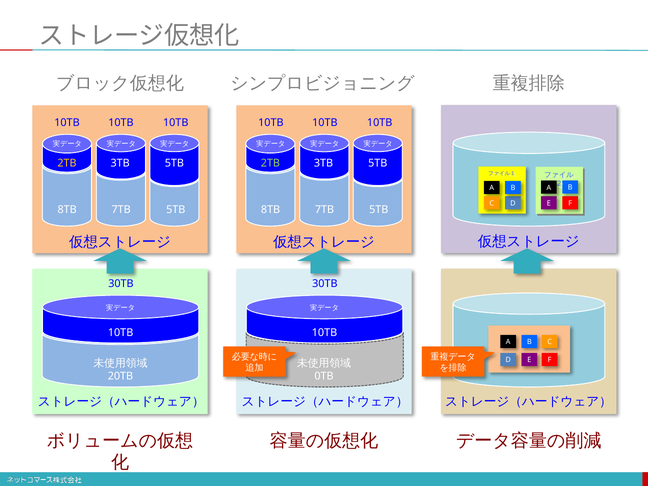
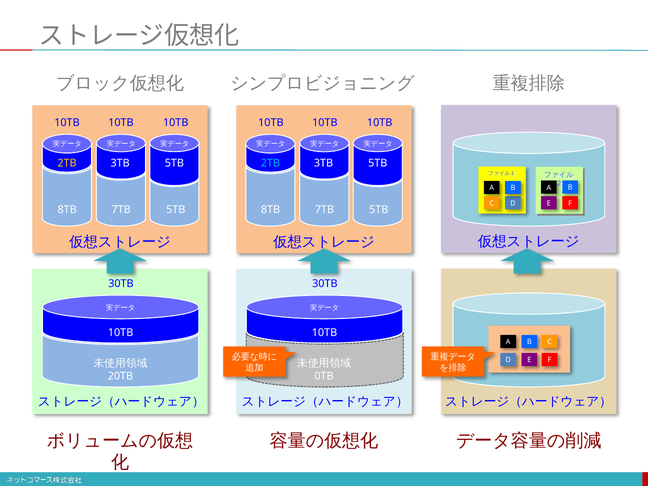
2TB at (270, 163) colour: light green -> light blue
